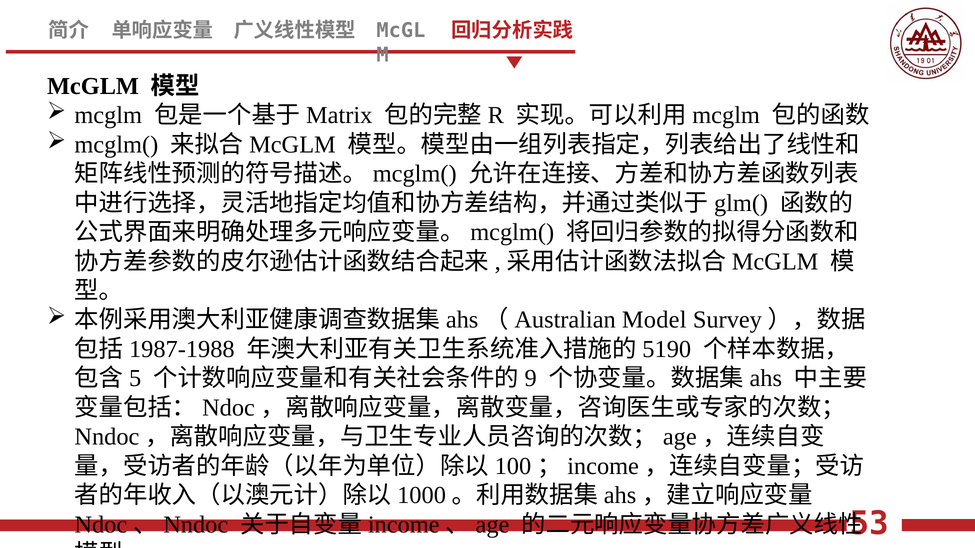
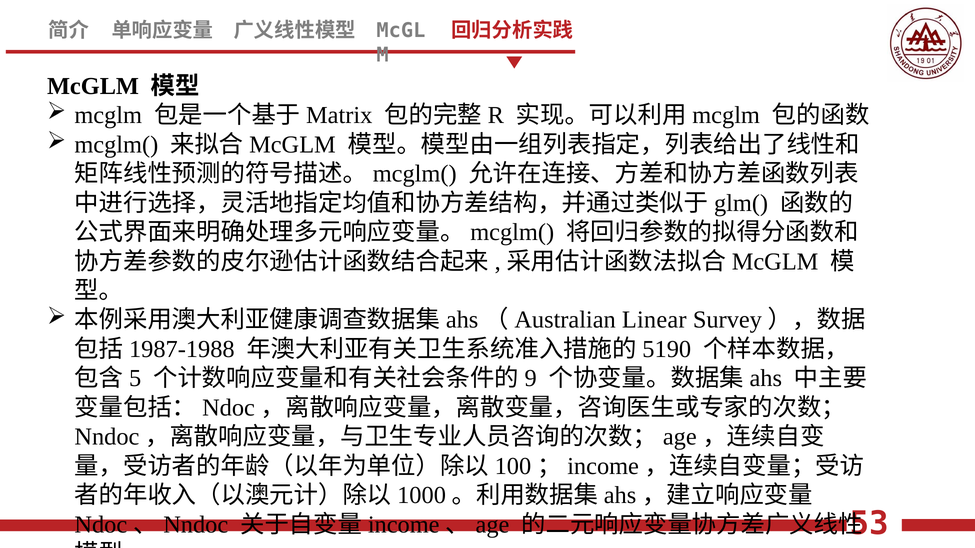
Model: Model -> Linear
